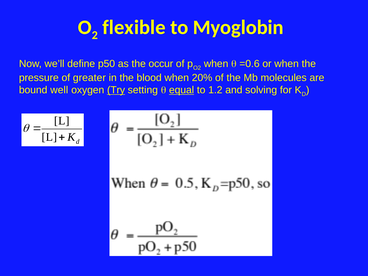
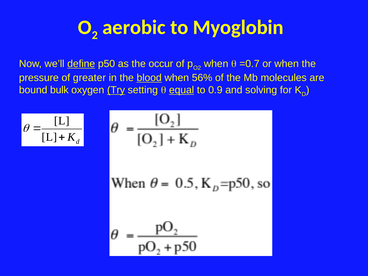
flexible: flexible -> aerobic
define underline: none -> present
=0.6: =0.6 -> =0.7
blood underline: none -> present
20%: 20% -> 56%
well: well -> bulk
1.2: 1.2 -> 0.9
